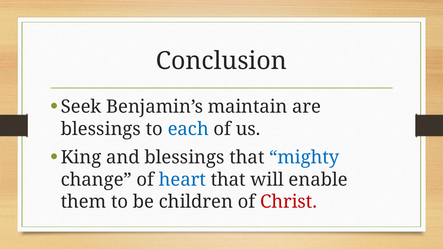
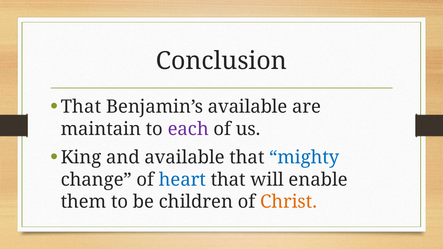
Seek at (81, 107): Seek -> That
Benjamin’s maintain: maintain -> available
blessings at (101, 129): blessings -> maintain
each colour: blue -> purple
and blessings: blessings -> available
Christ colour: red -> orange
